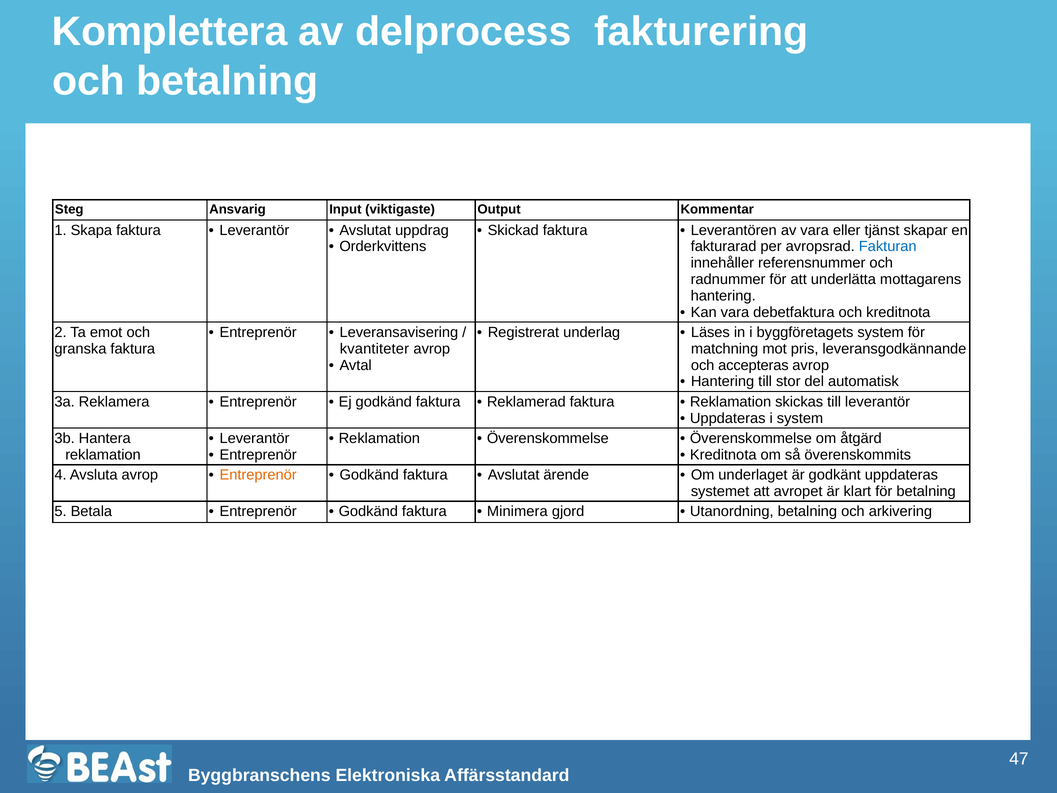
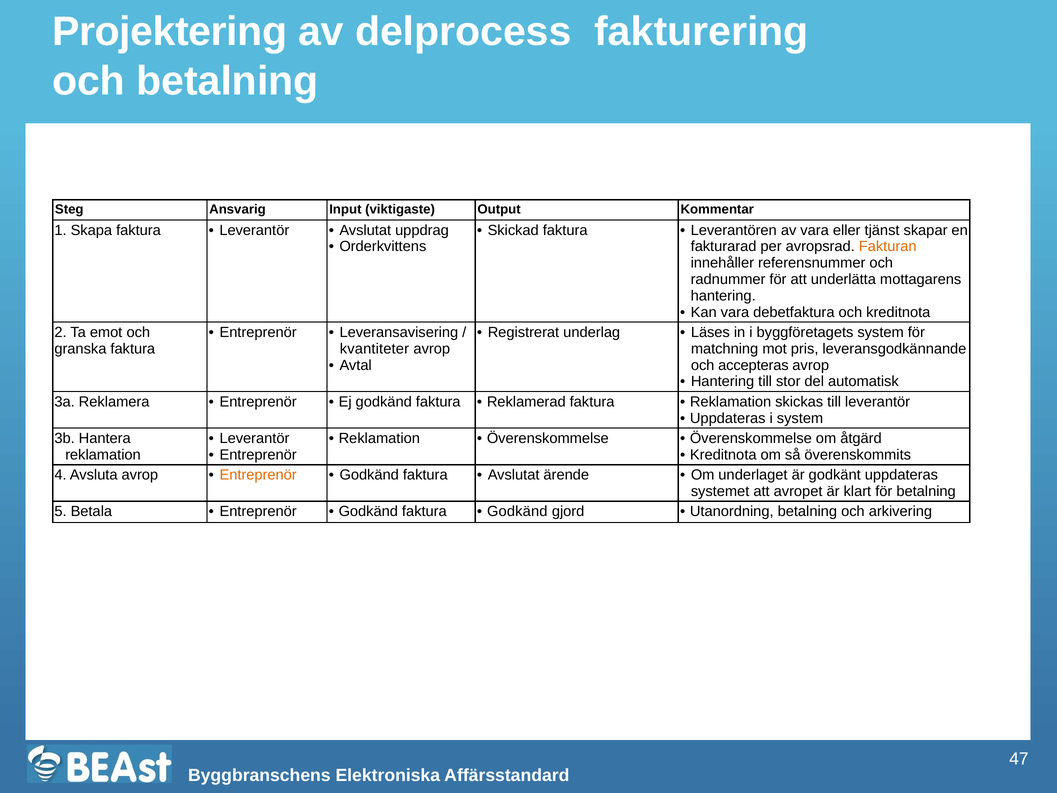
Komplettera: Komplettera -> Projektering
Fakturan colour: blue -> orange
Minimera at (517, 511): Minimera -> Godkänd
